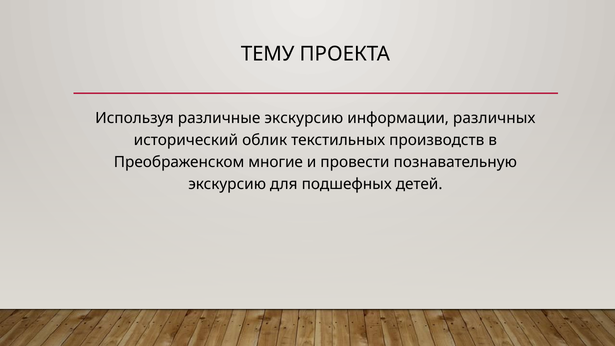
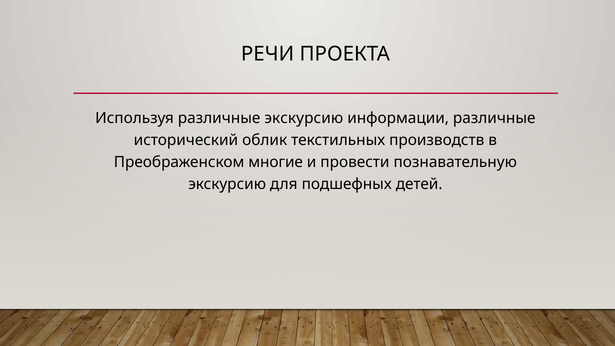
ТЕМУ: ТЕМУ -> РЕЧИ
информации различных: различных -> различные
